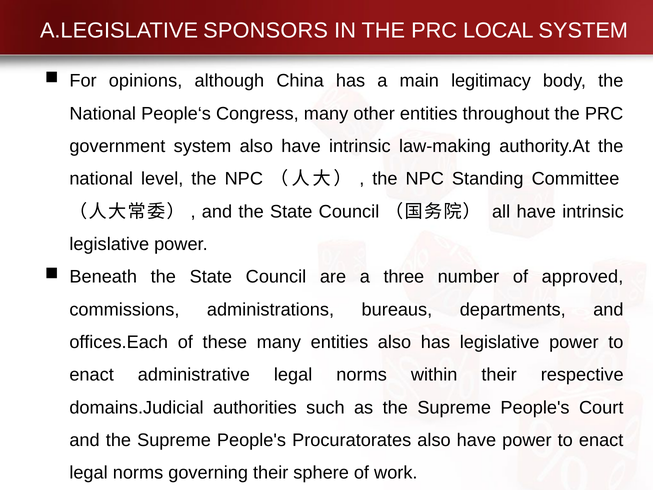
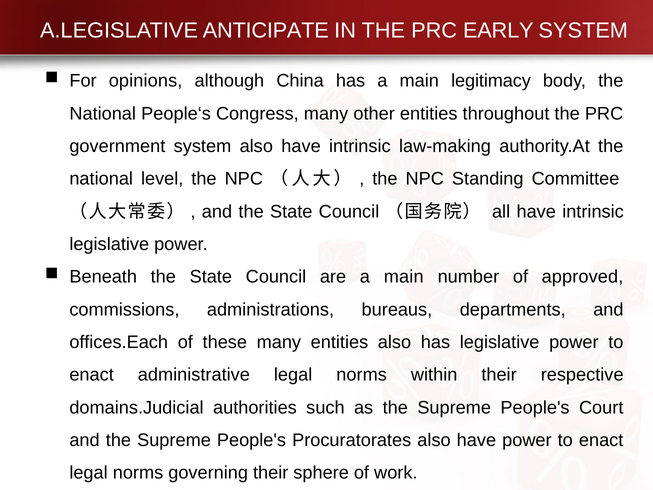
SPONSORS: SPONSORS -> ANTICIPATE
LOCAL: LOCAL -> EARLY
are a three: three -> main
